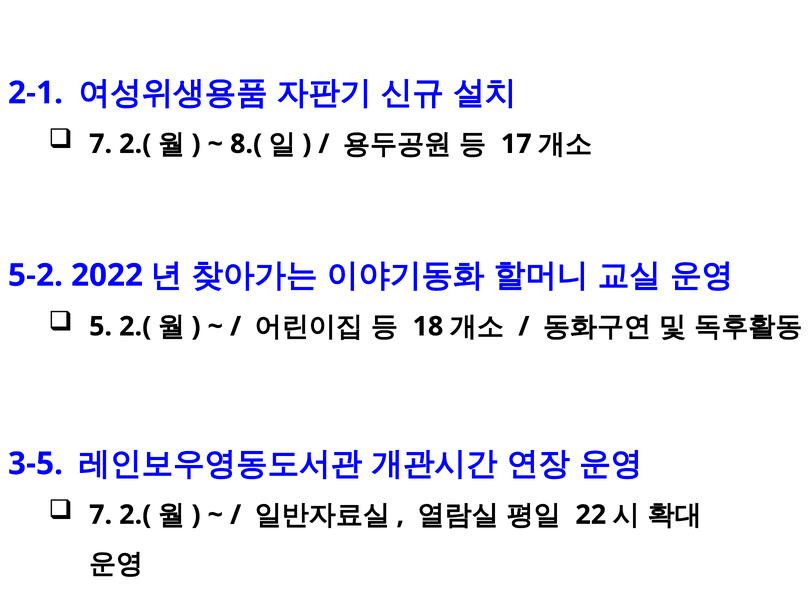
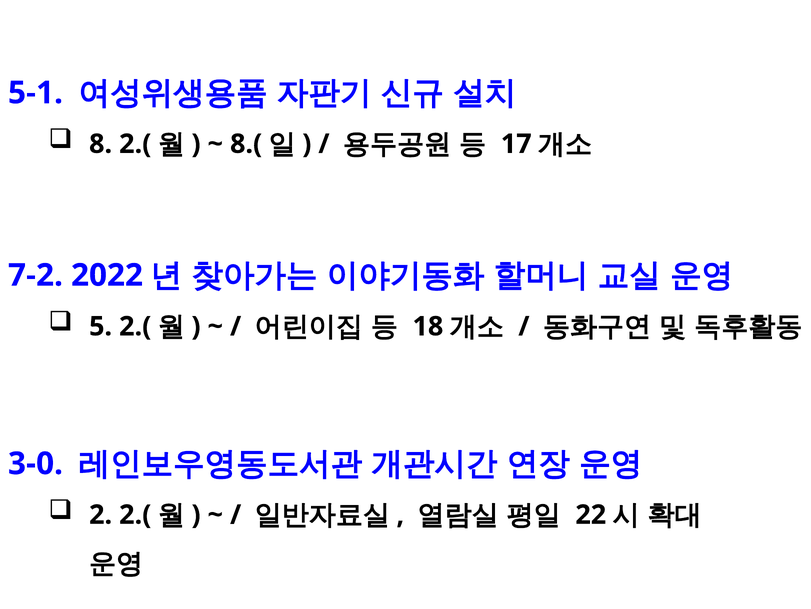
2-1: 2-1 -> 5-1
7 at (101, 144): 7 -> 8
5-2: 5-2 -> 7-2
3-5: 3-5 -> 3-0
7 at (101, 514): 7 -> 2
